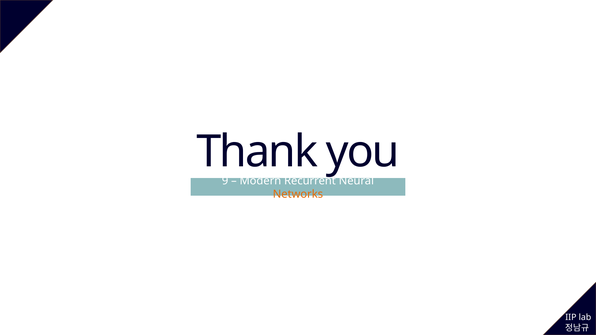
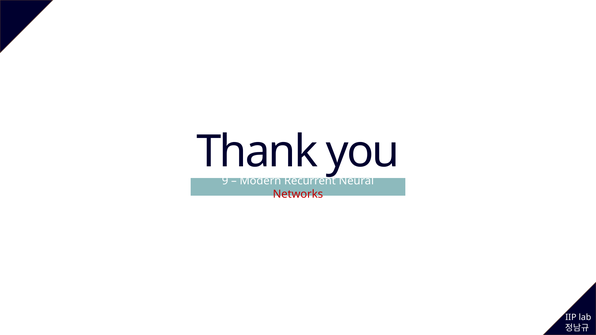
Networks colour: orange -> red
